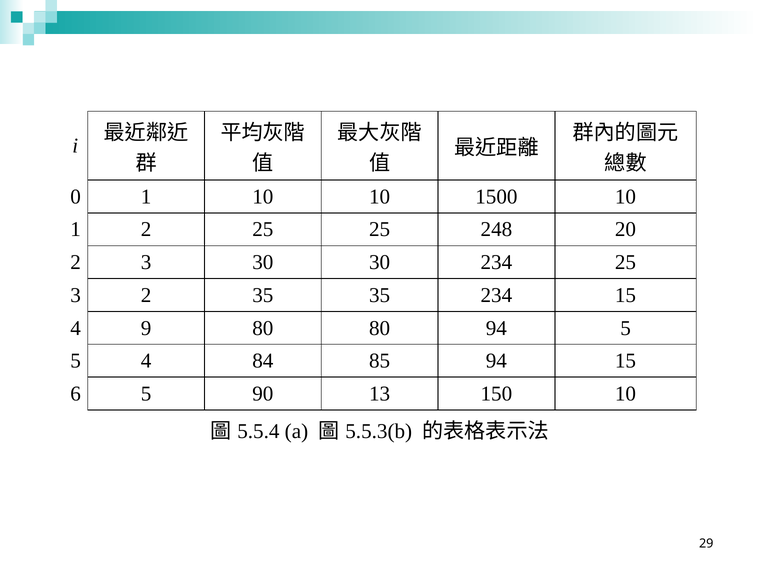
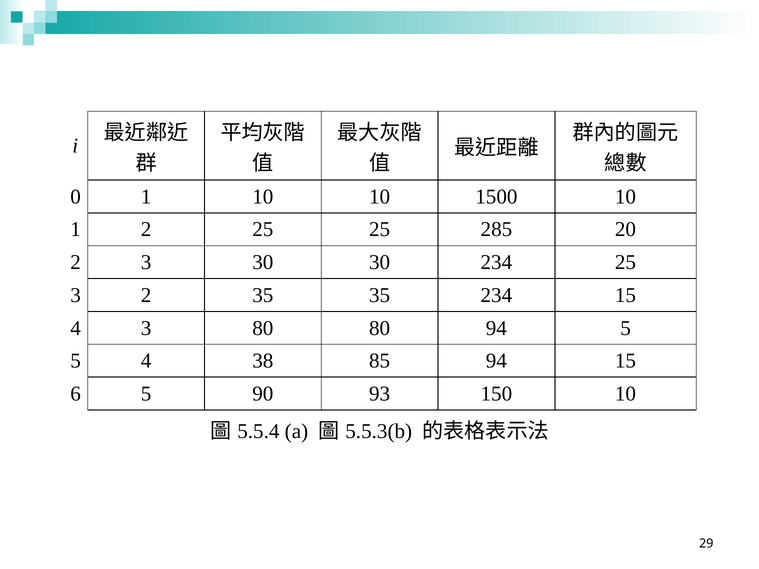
248: 248 -> 285
4 9: 9 -> 3
84: 84 -> 38
13: 13 -> 93
